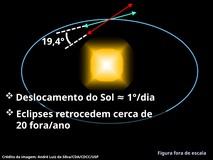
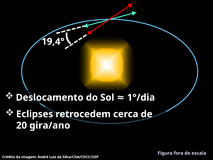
fora/ano: fora/ano -> gira/ano
